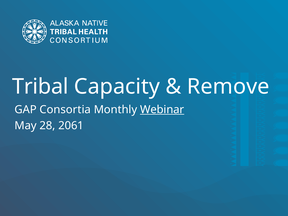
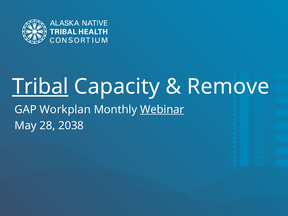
Tribal underline: none -> present
Consortia: Consortia -> Workplan
2061: 2061 -> 2038
